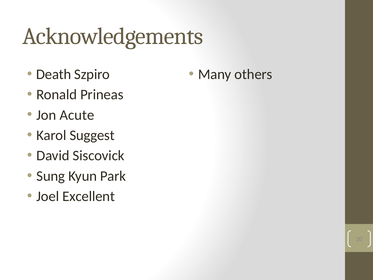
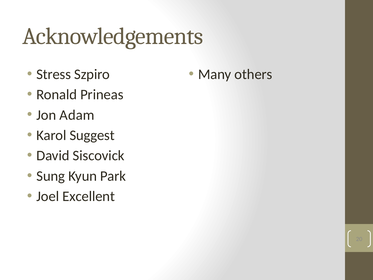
Death: Death -> Stress
Acute: Acute -> Adam
